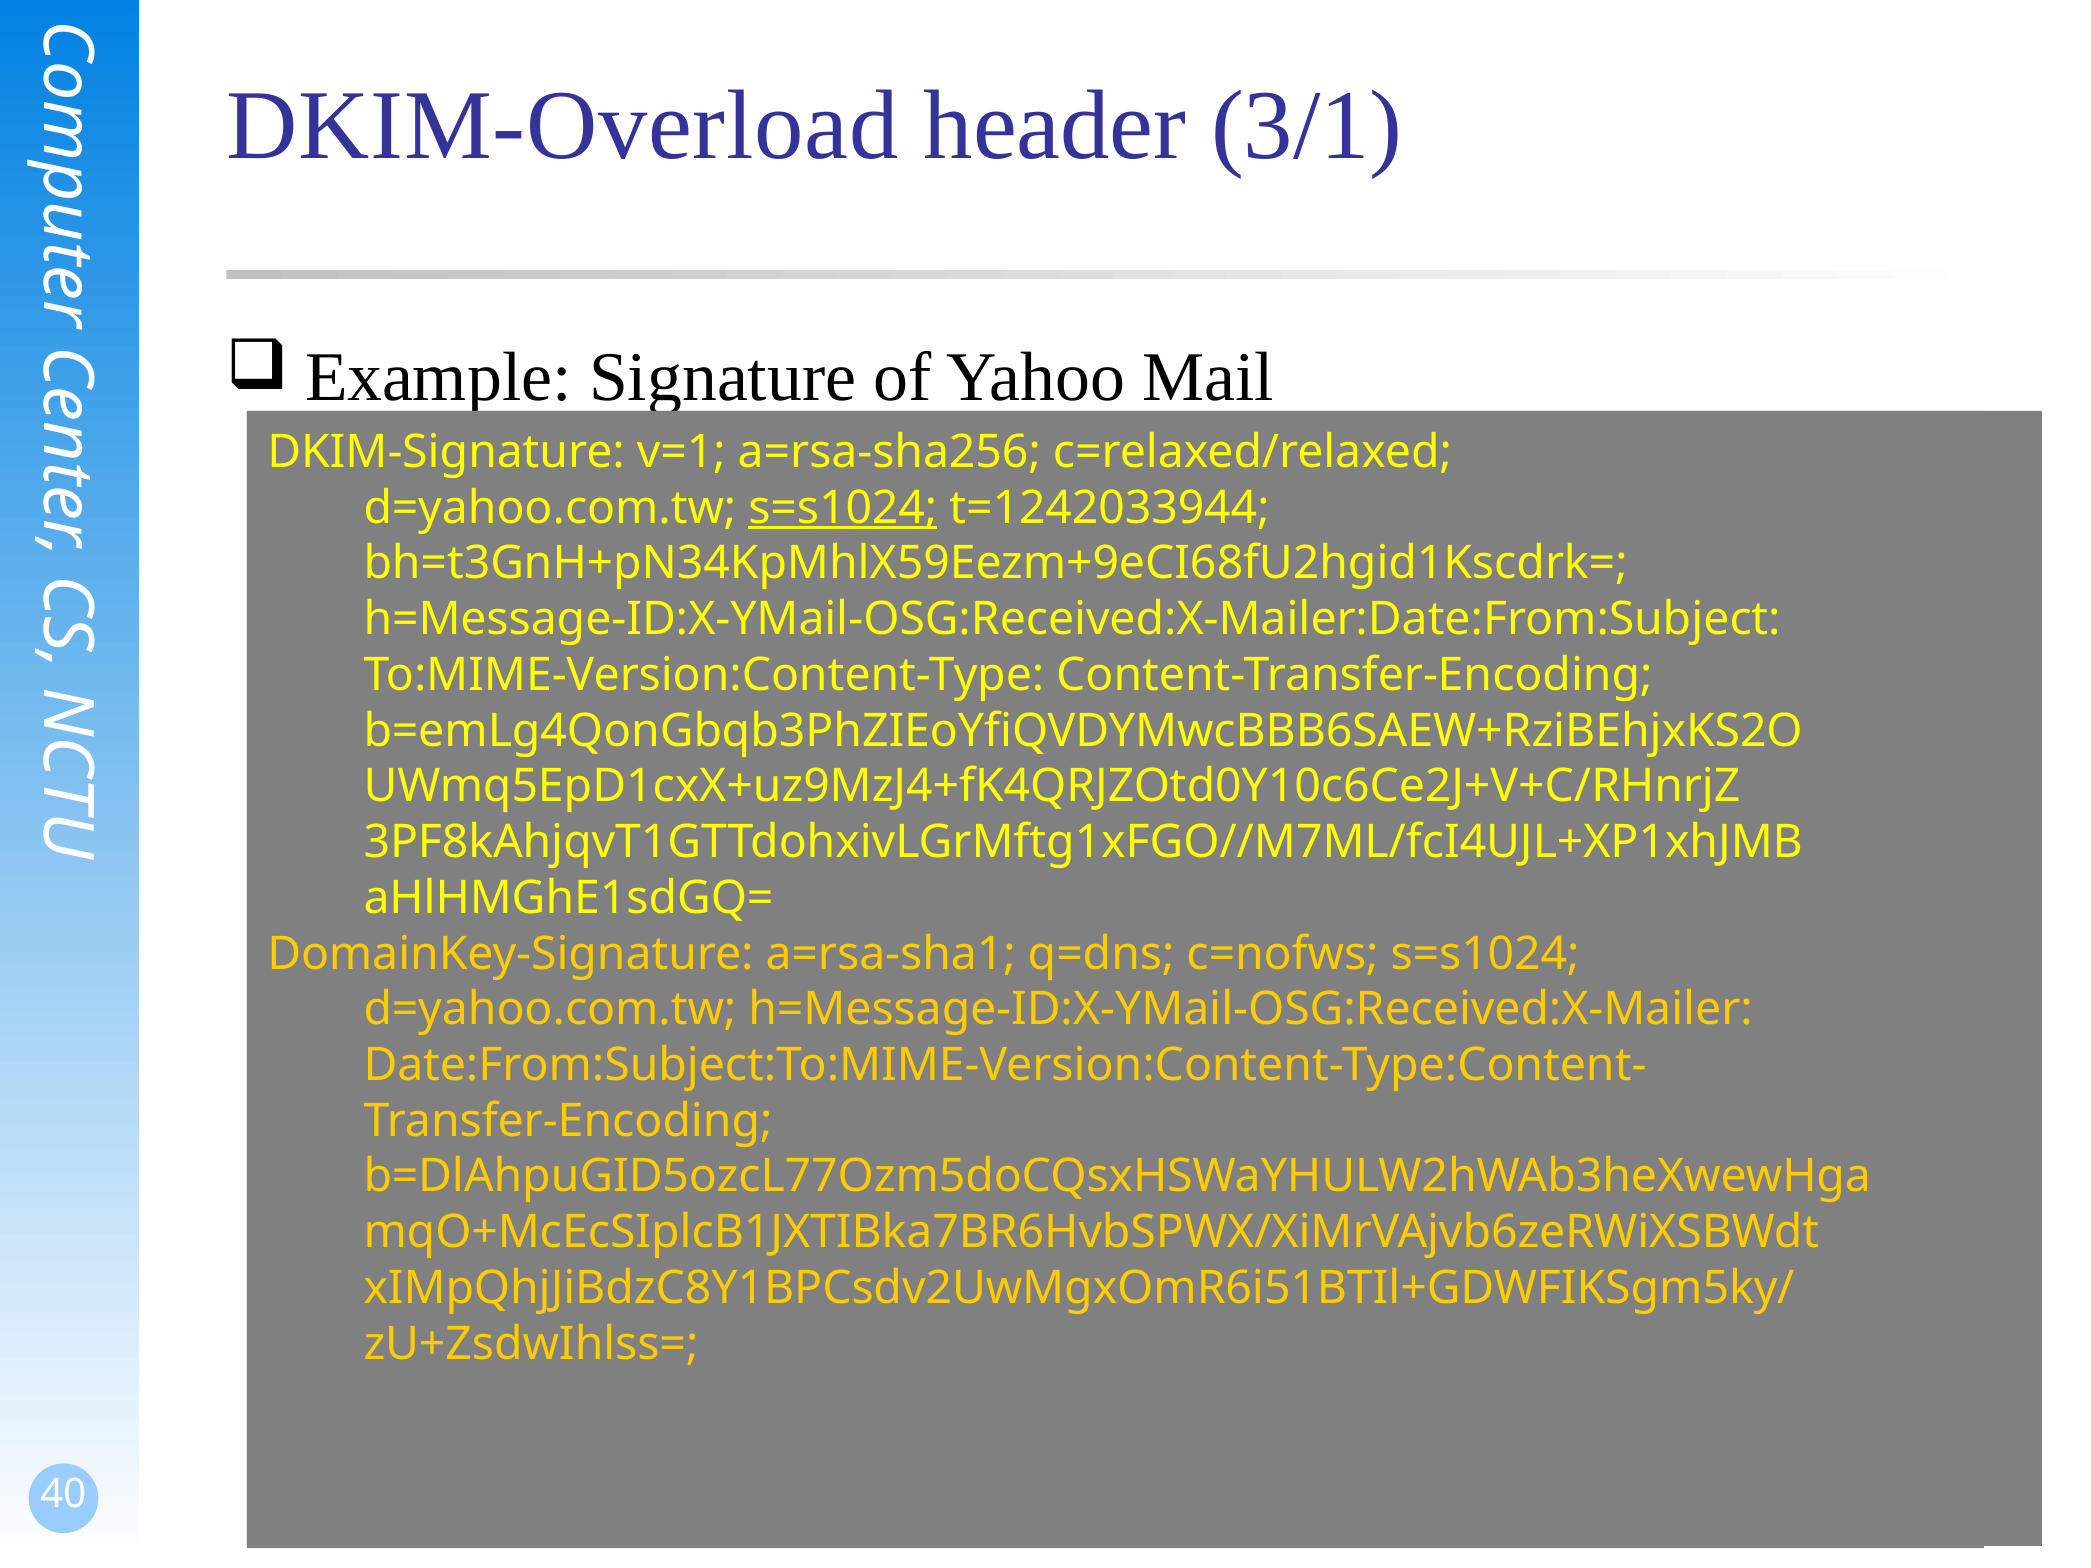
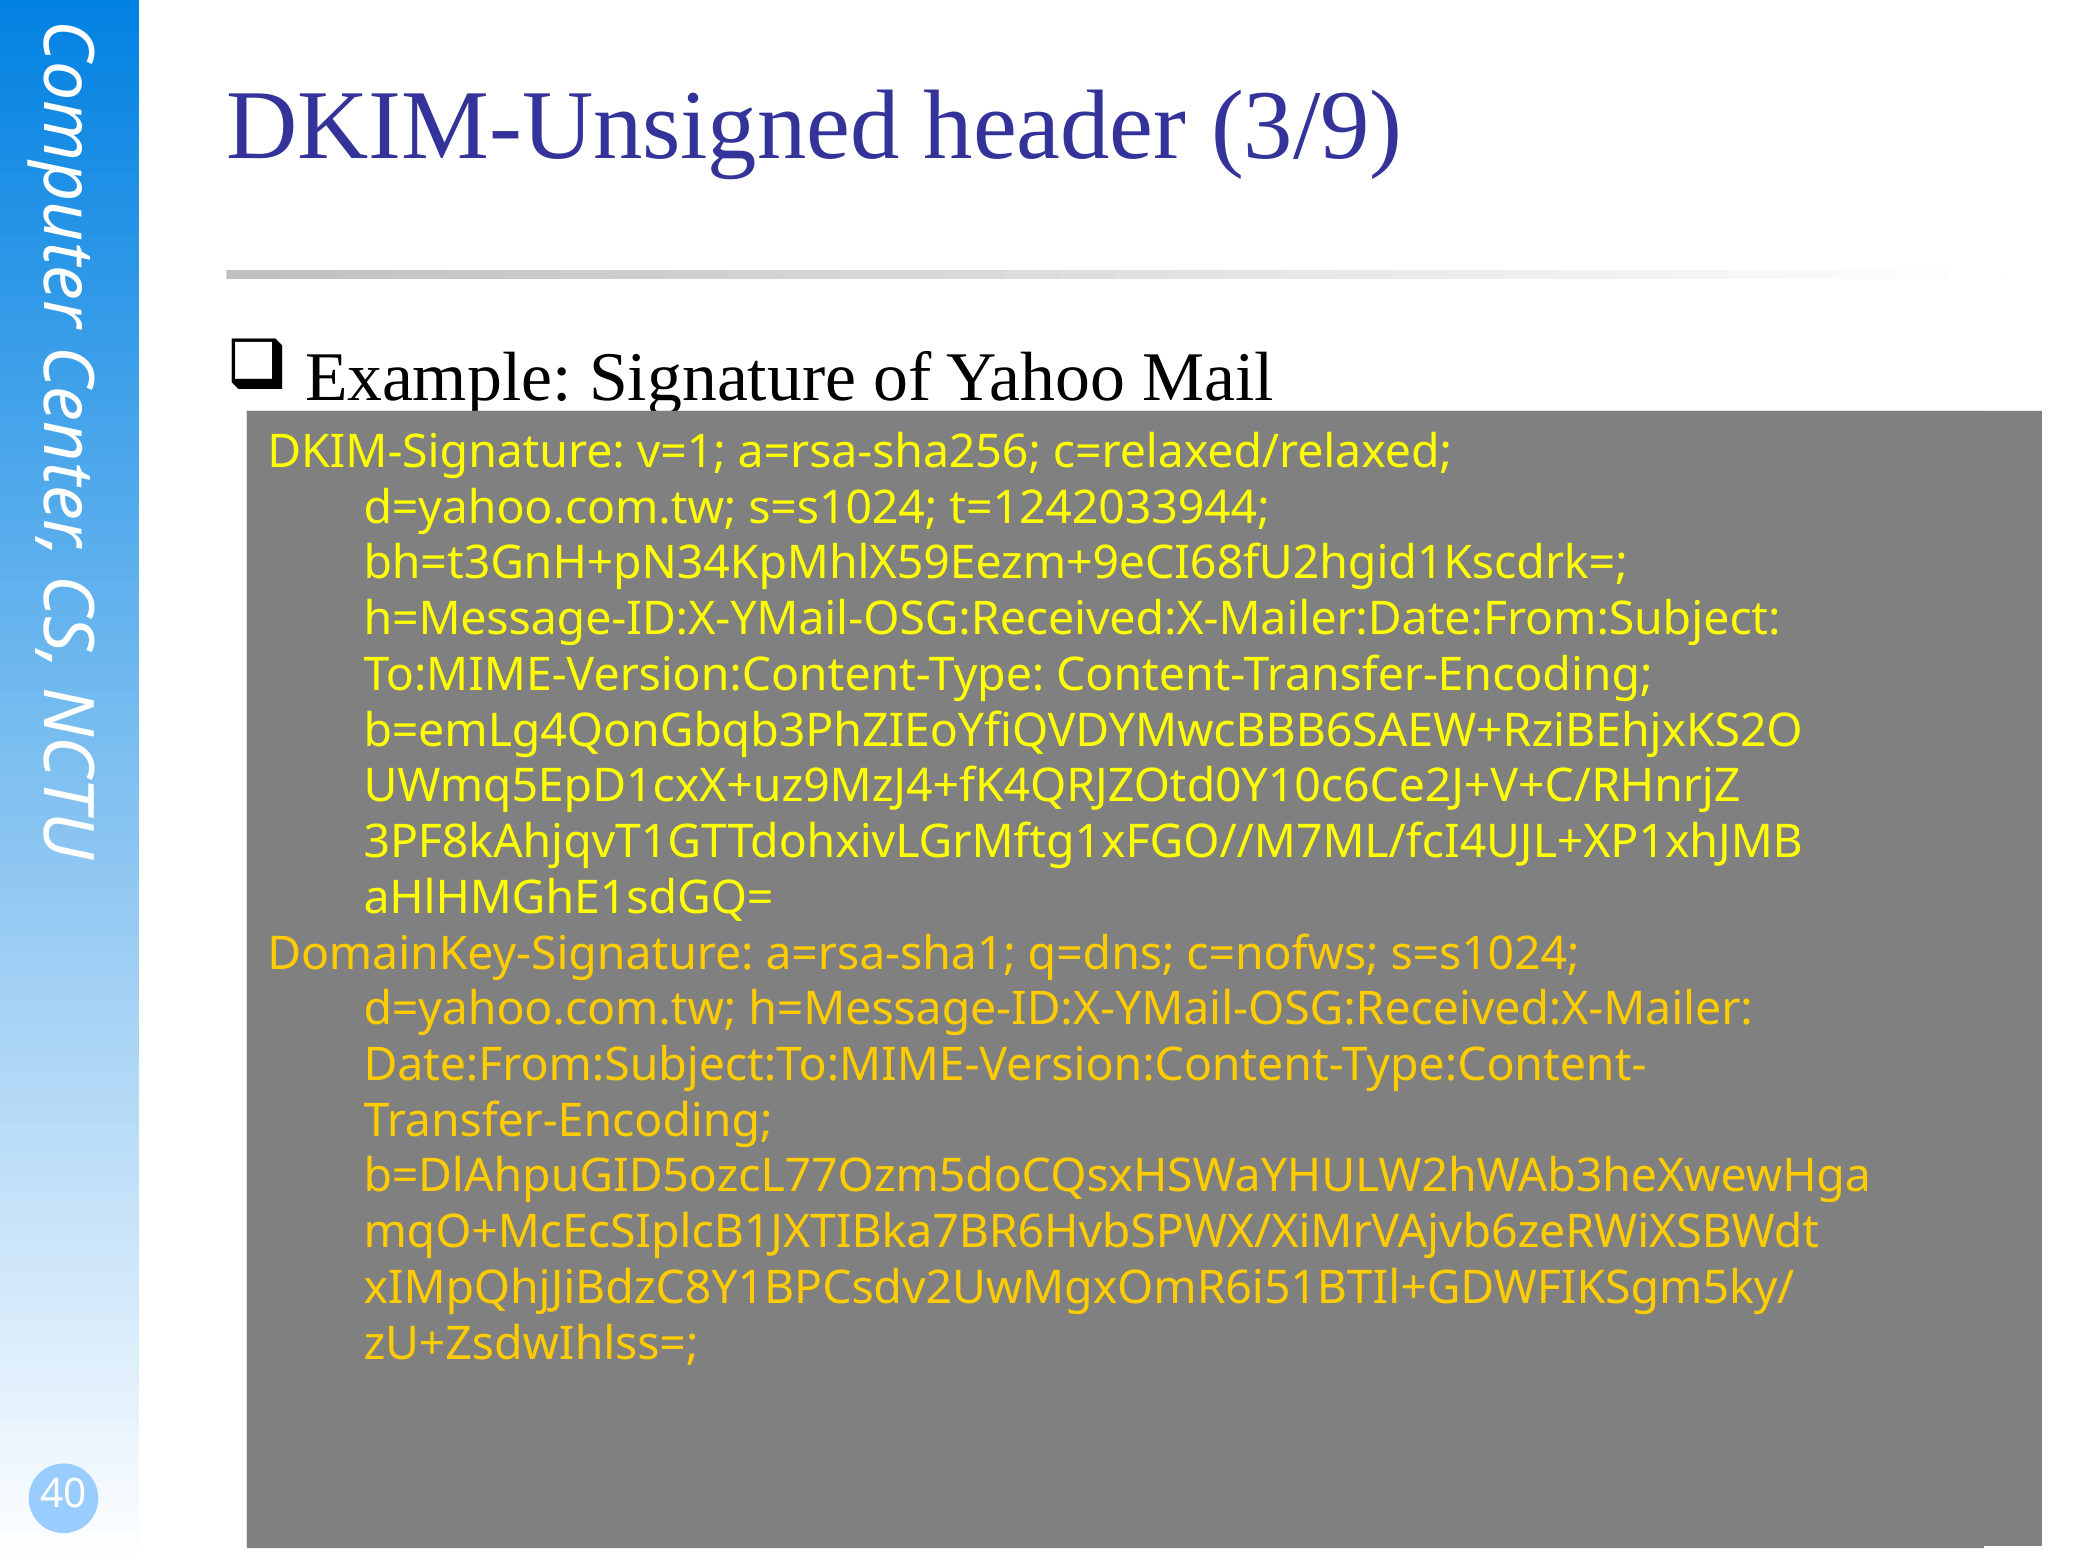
DKIM-Overload: DKIM-Overload -> DKIM-Unsigned
3/1: 3/1 -> 3/9
s=s1024 at (843, 508) underline: present -> none
